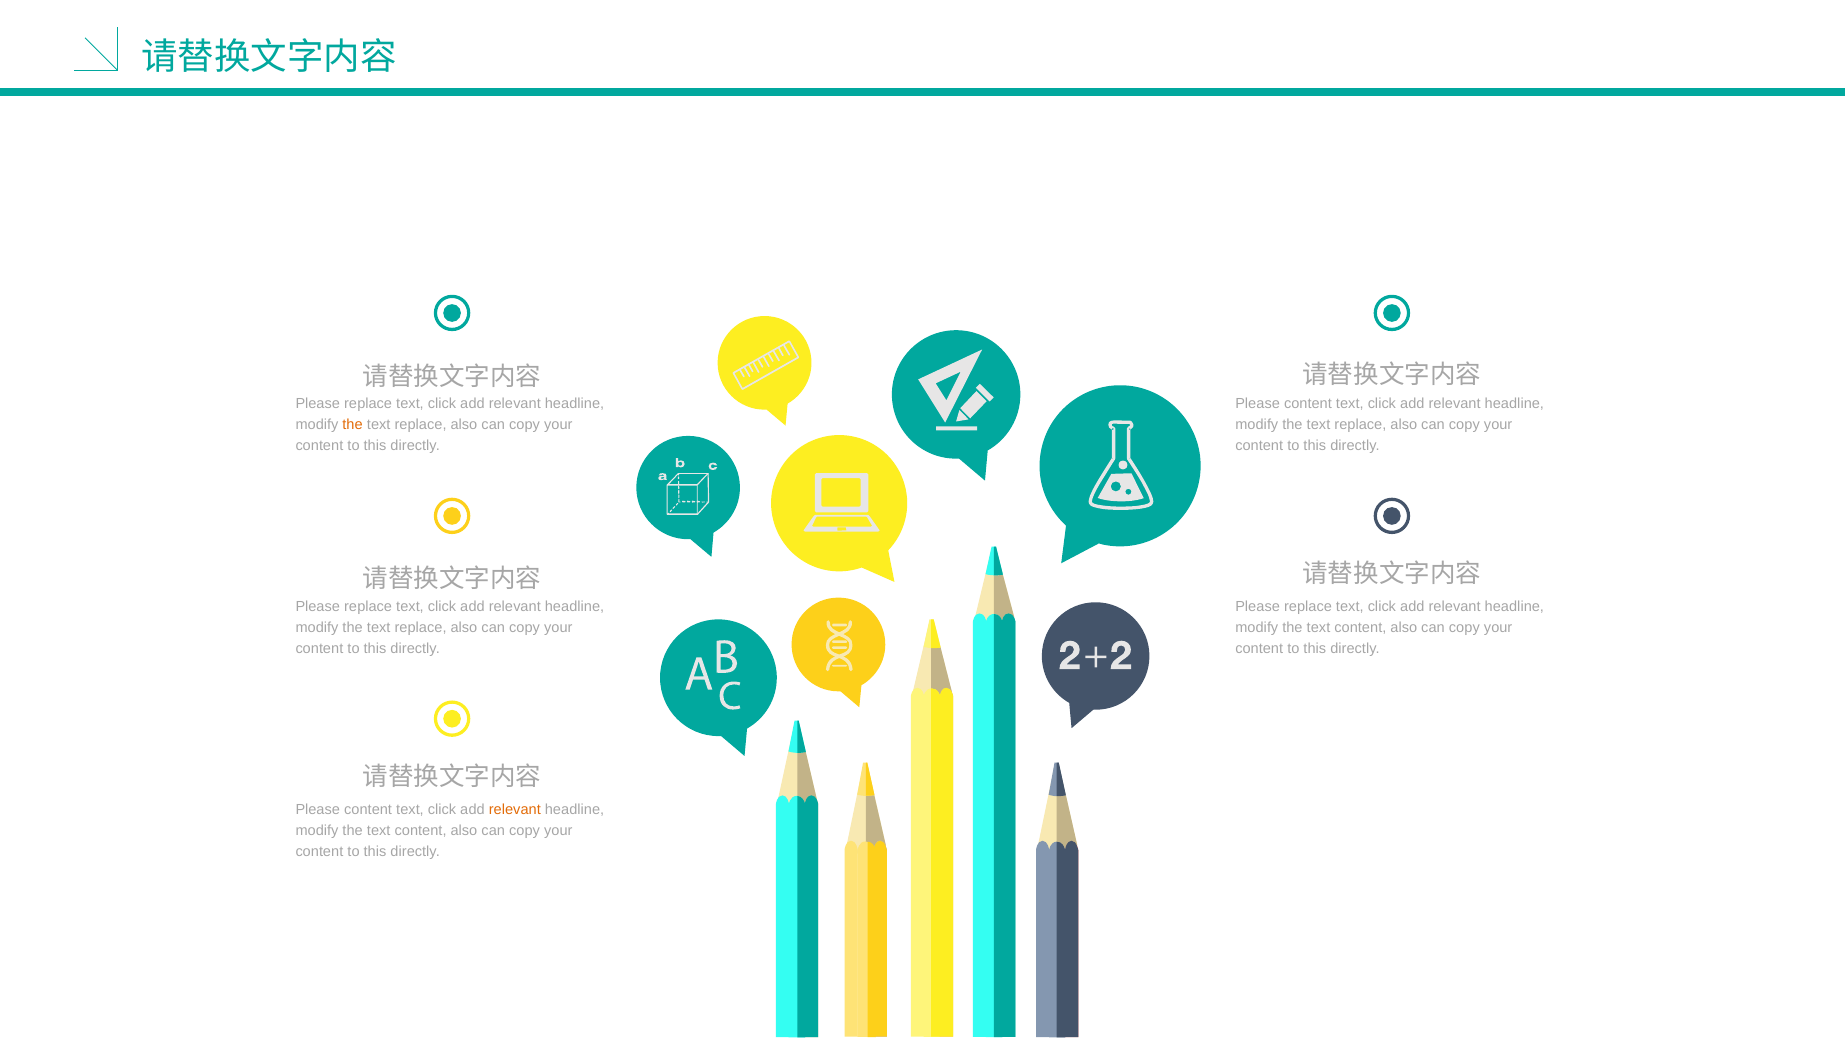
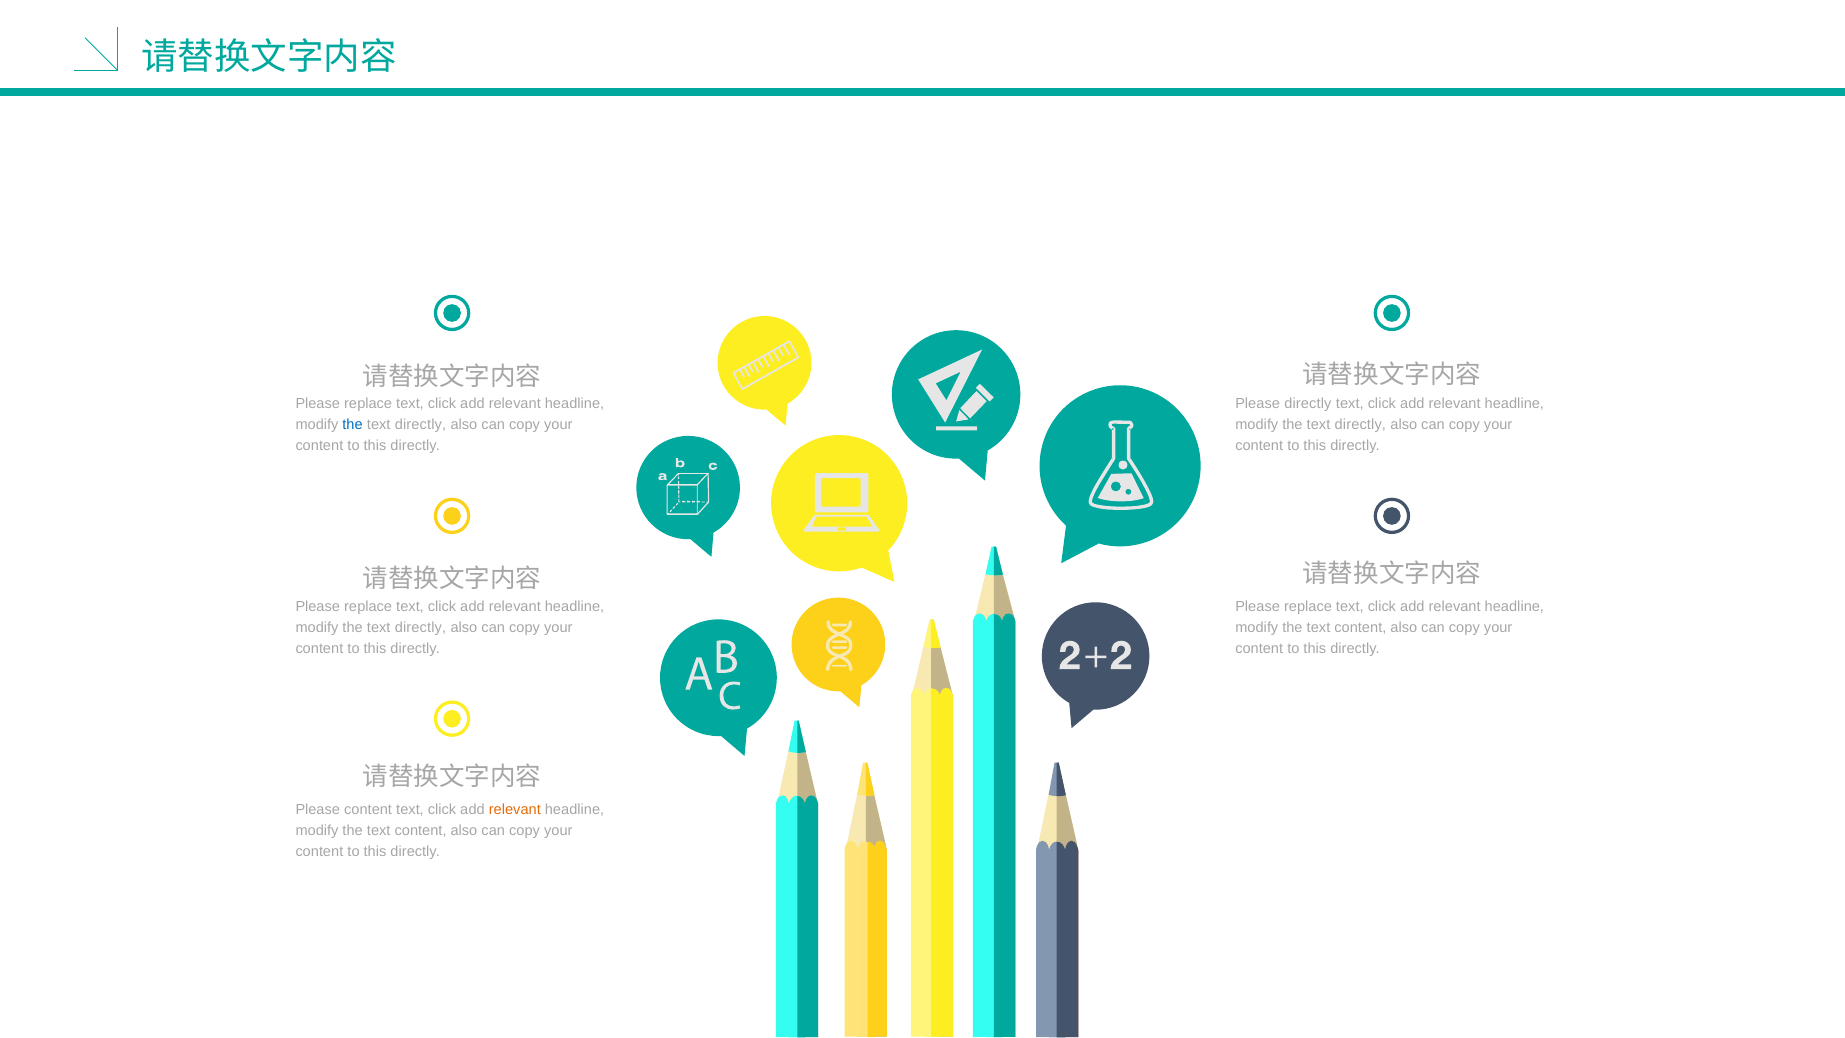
content at (1308, 404): content -> directly
the at (353, 425) colour: orange -> blue
replace at (421, 425): replace -> directly
replace at (1360, 425): replace -> directly
replace at (421, 627): replace -> directly
